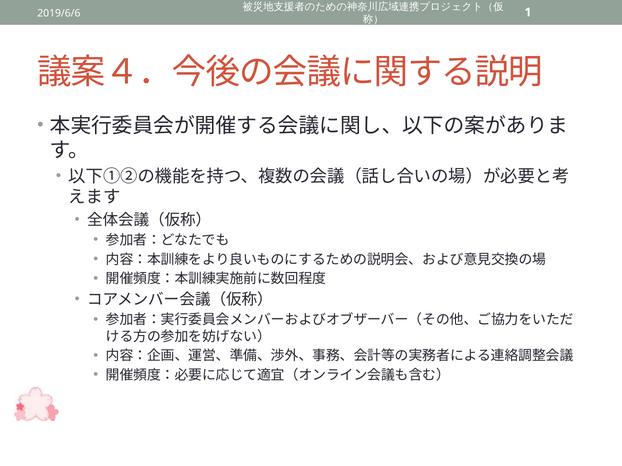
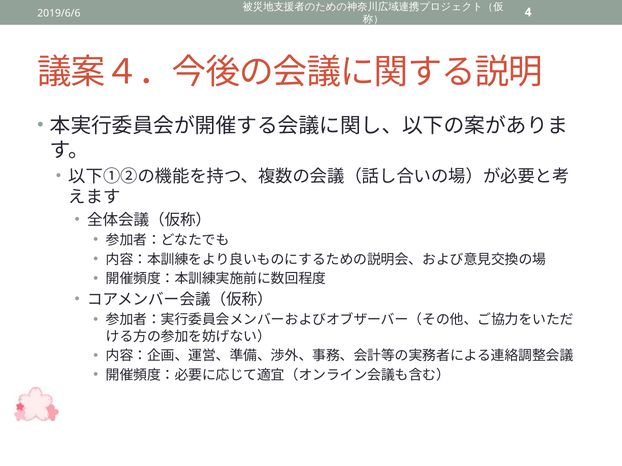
1: 1 -> 4
